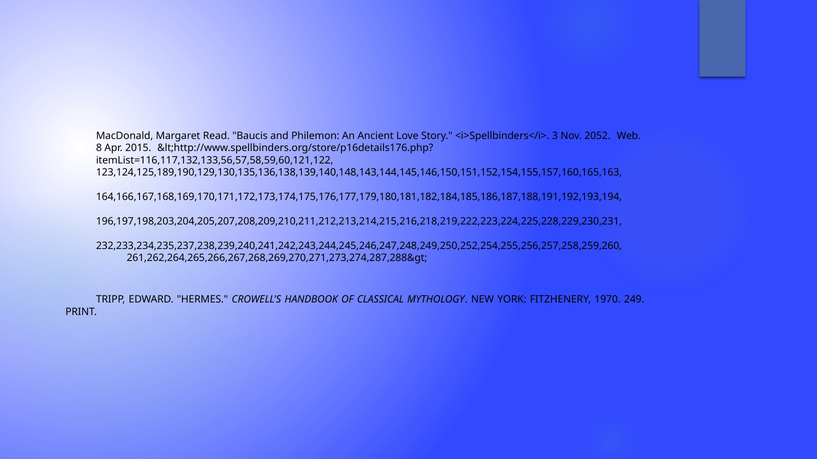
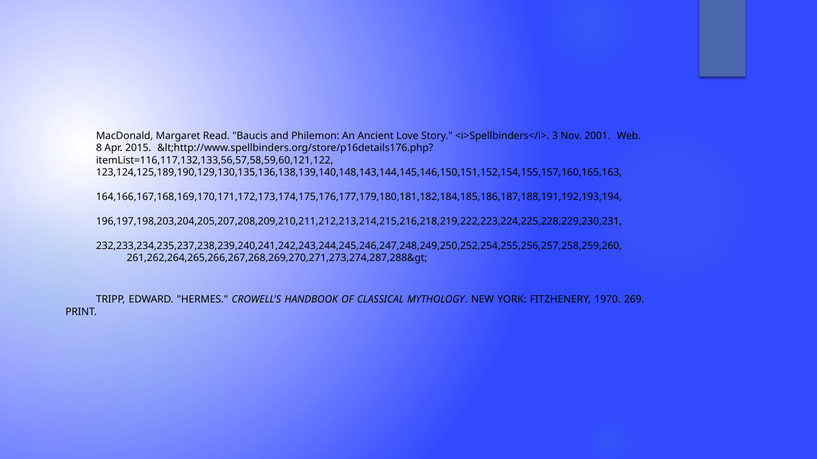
2052: 2052 -> 2001
249: 249 -> 269
